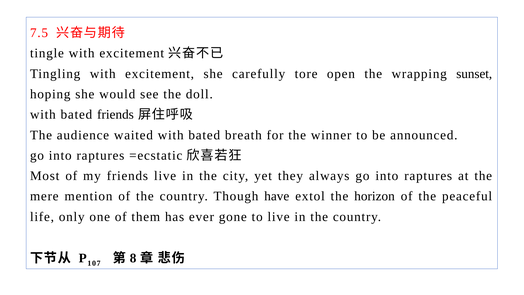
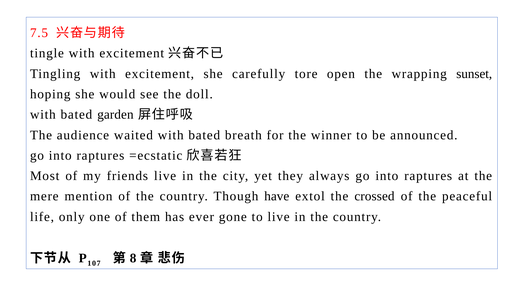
bated friends: friends -> garden
horizon: horizon -> crossed
